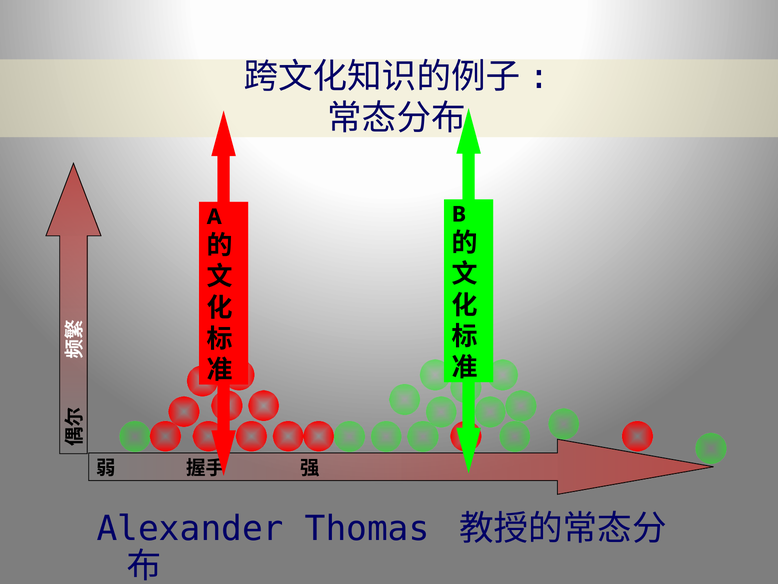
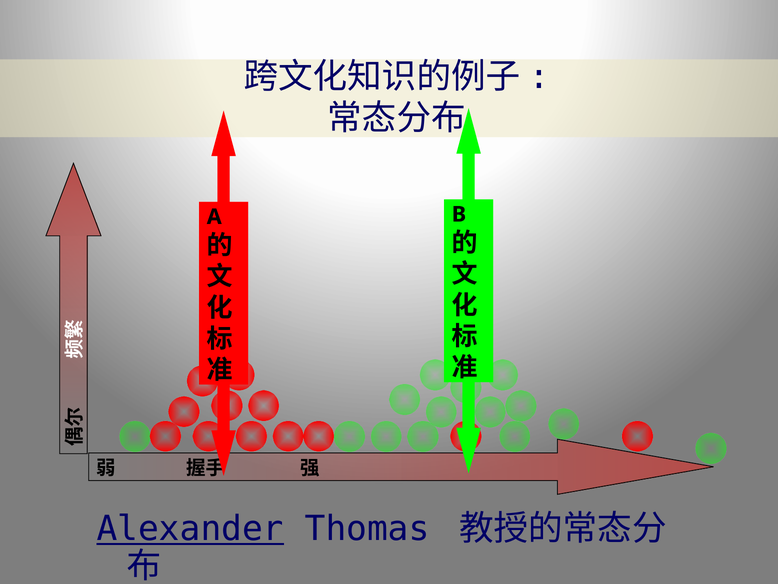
Alexander underline: none -> present
